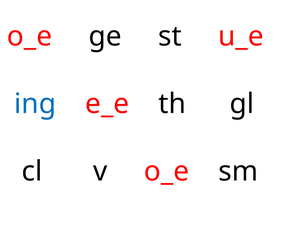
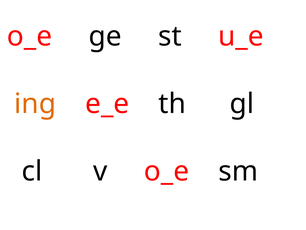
ing colour: blue -> orange
